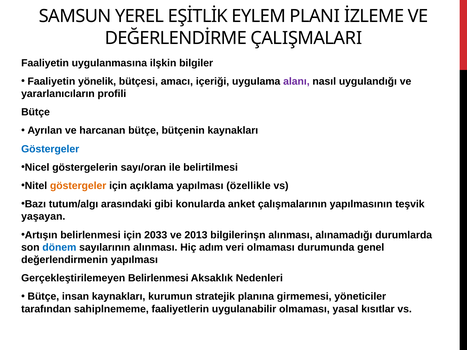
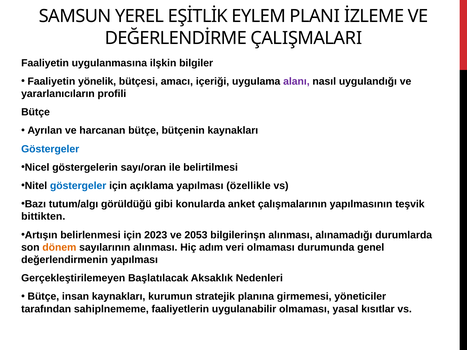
göstergeler at (78, 186) colour: orange -> blue
arasındaki: arasındaki -> görüldüğü
yaşayan: yaşayan -> bittikten
2033: 2033 -> 2023
2013: 2013 -> 2053
dönem colour: blue -> orange
Gerçekleştirilemeyen Belirlenmesi: Belirlenmesi -> Başlatılacak
